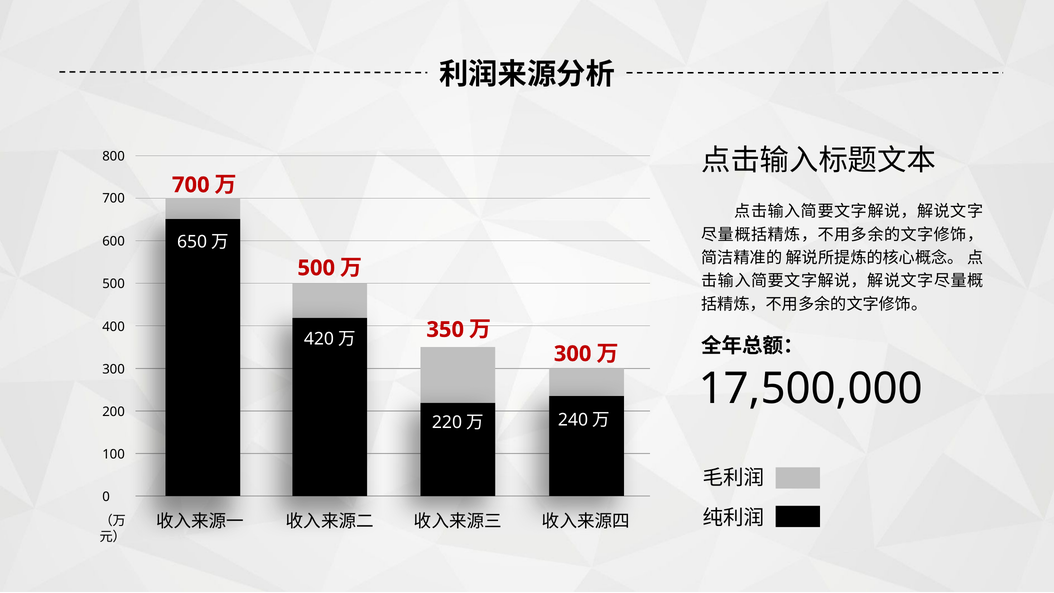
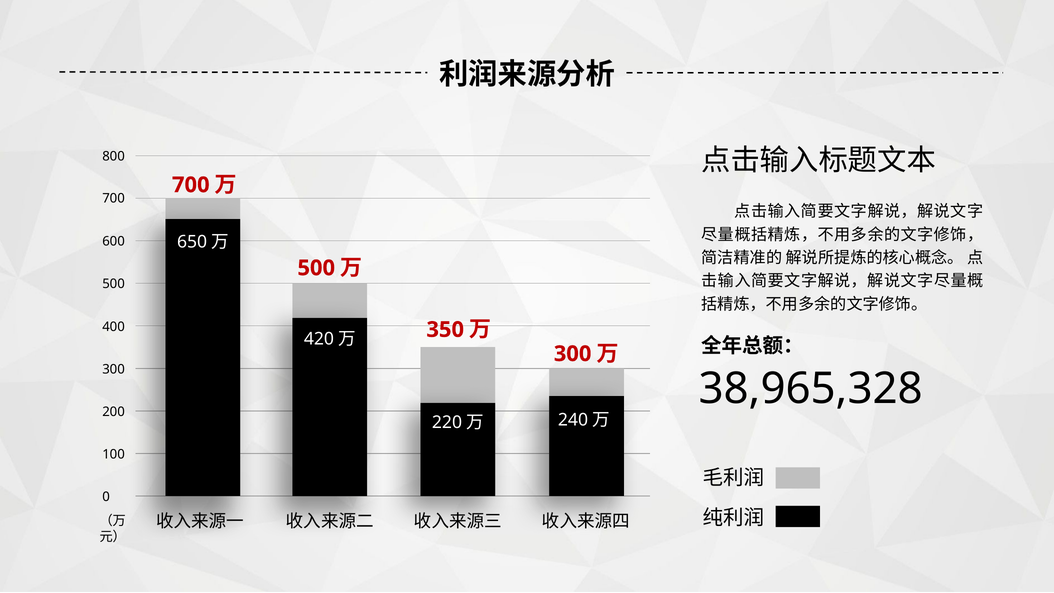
17,500,000: 17,500,000 -> 38,965,328
